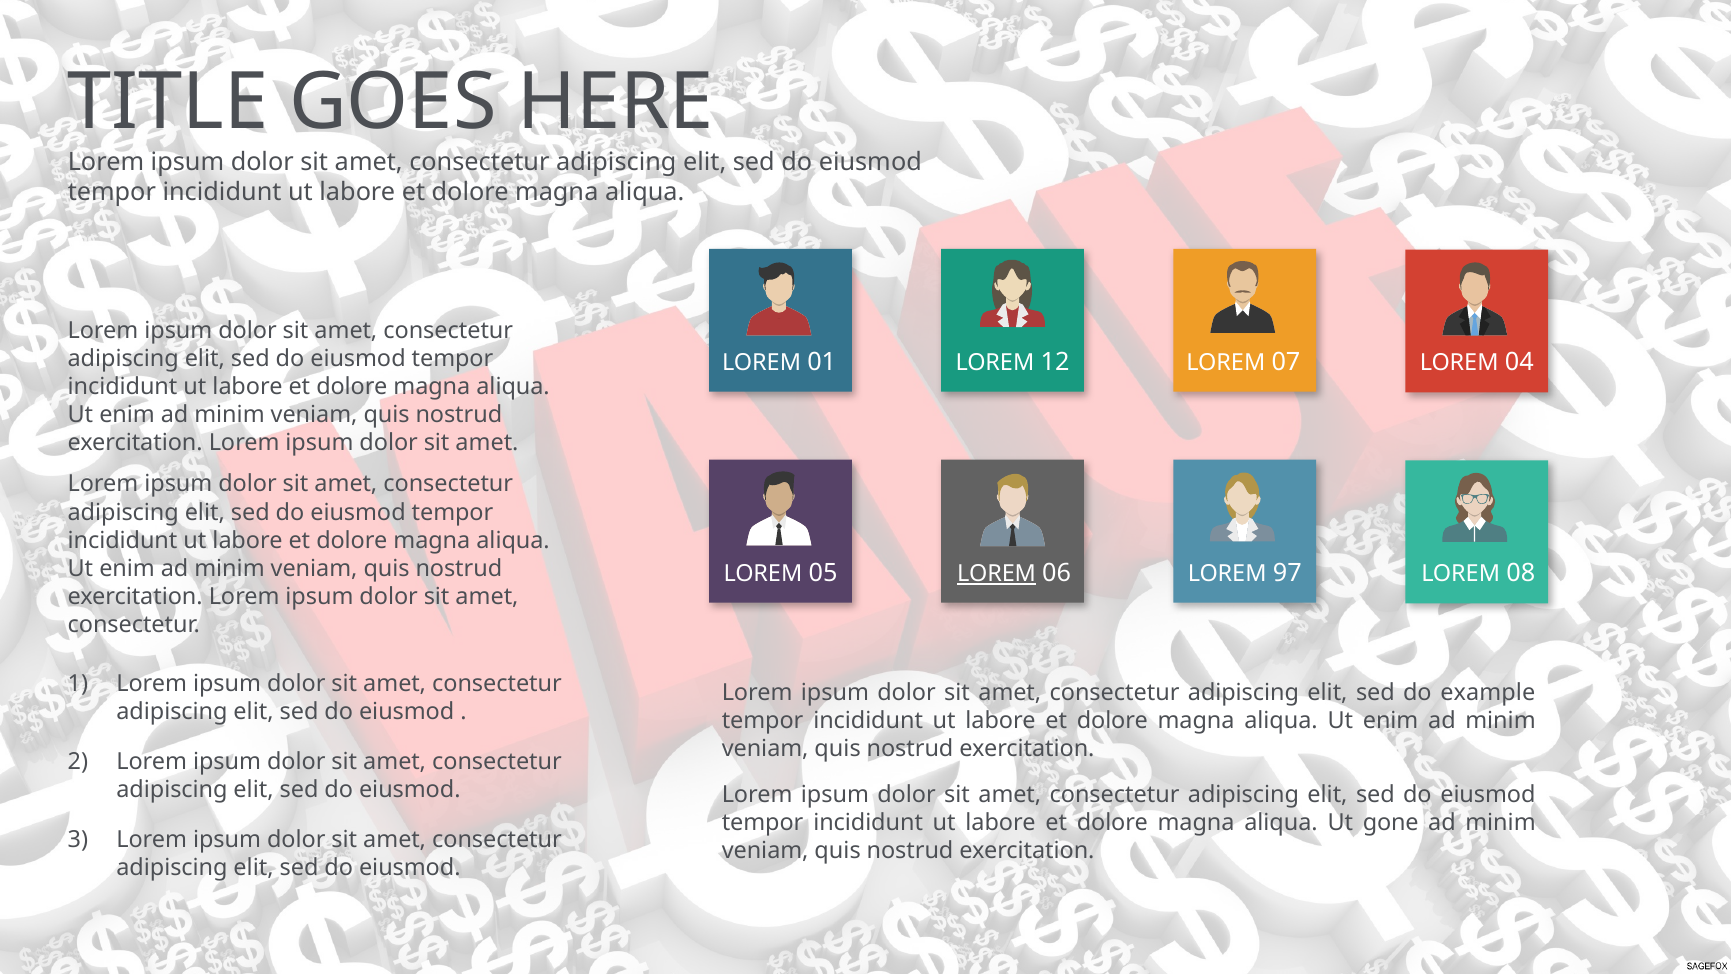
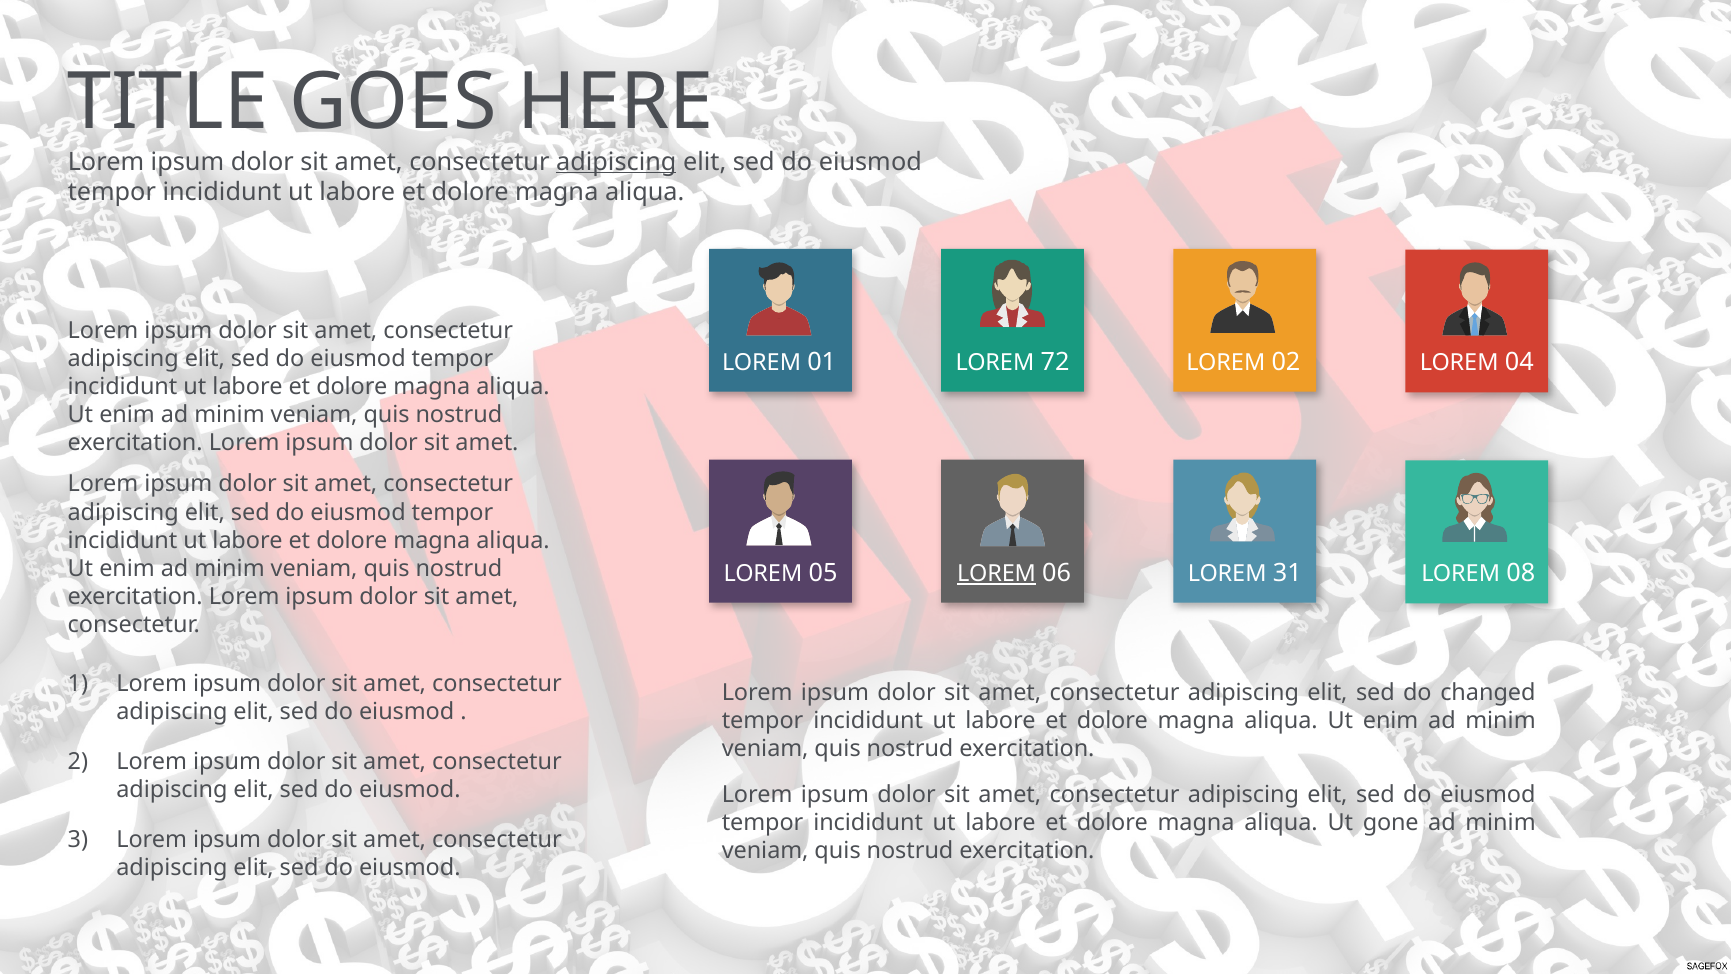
adipiscing at (616, 162) underline: none -> present
12: 12 -> 72
07: 07 -> 02
97: 97 -> 31
example: example -> changed
